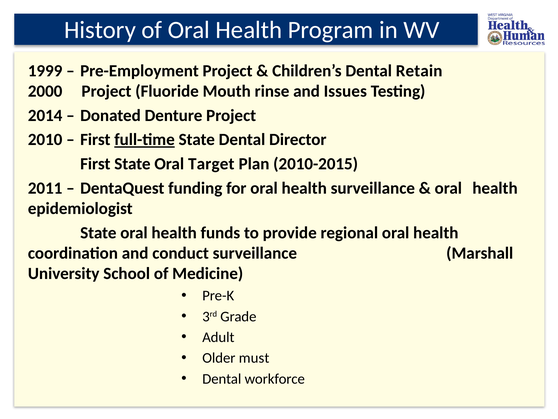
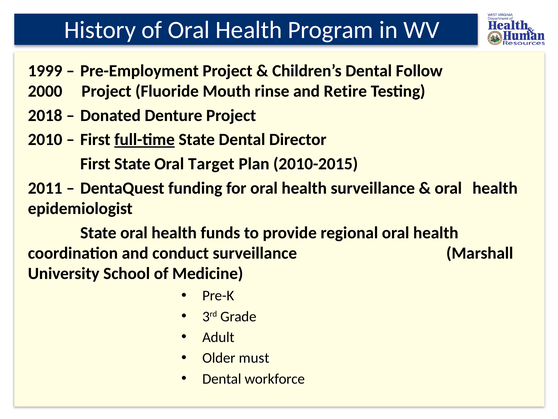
Retain: Retain -> Follow
Issues: Issues -> Retire
2014: 2014 -> 2018
